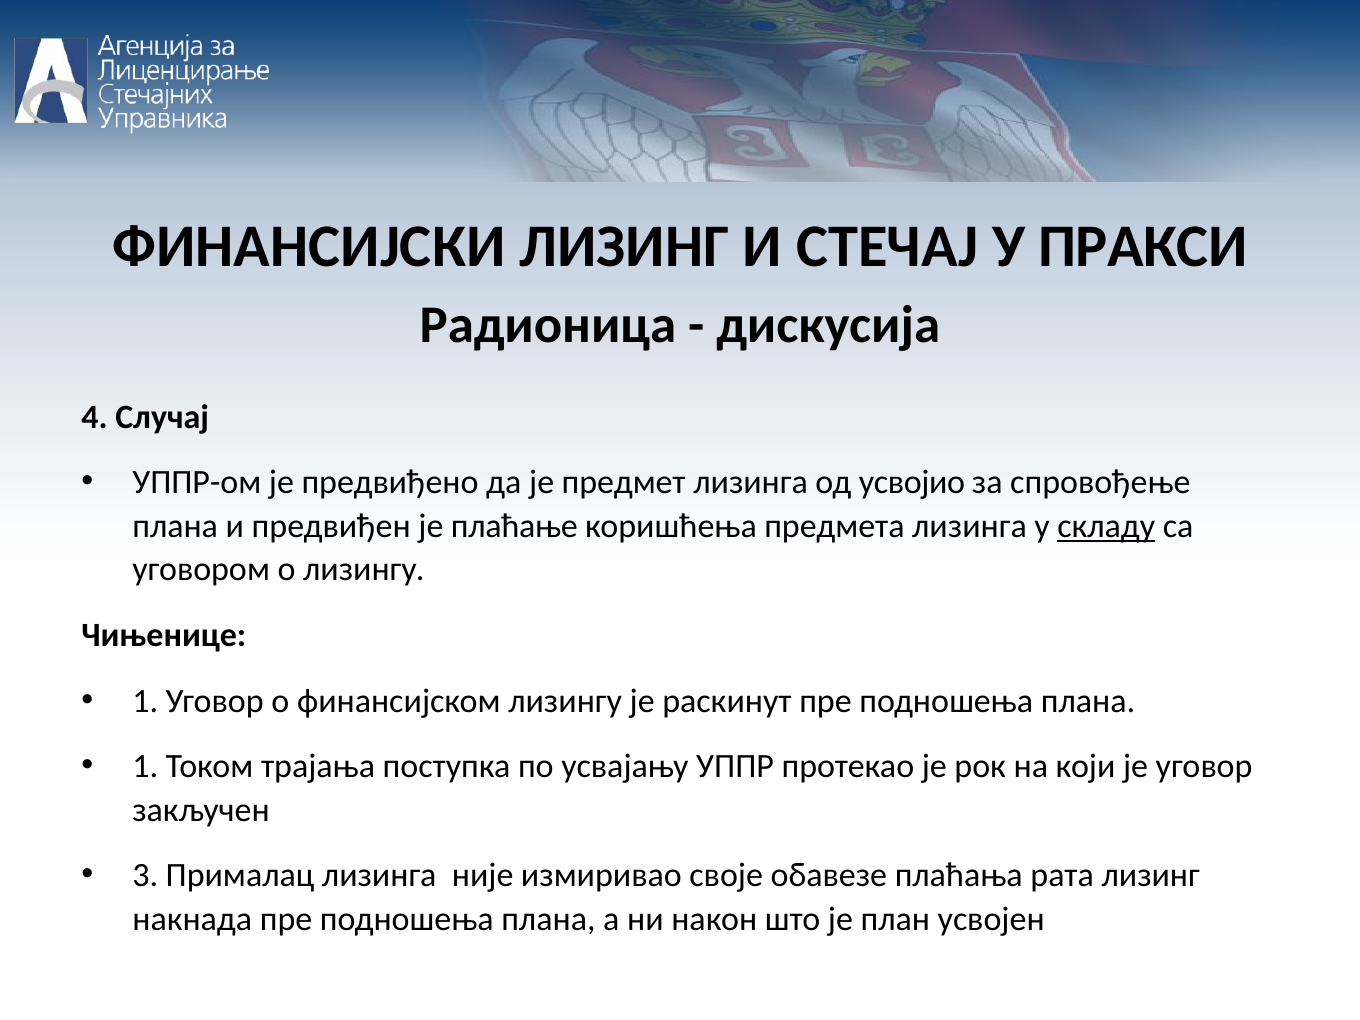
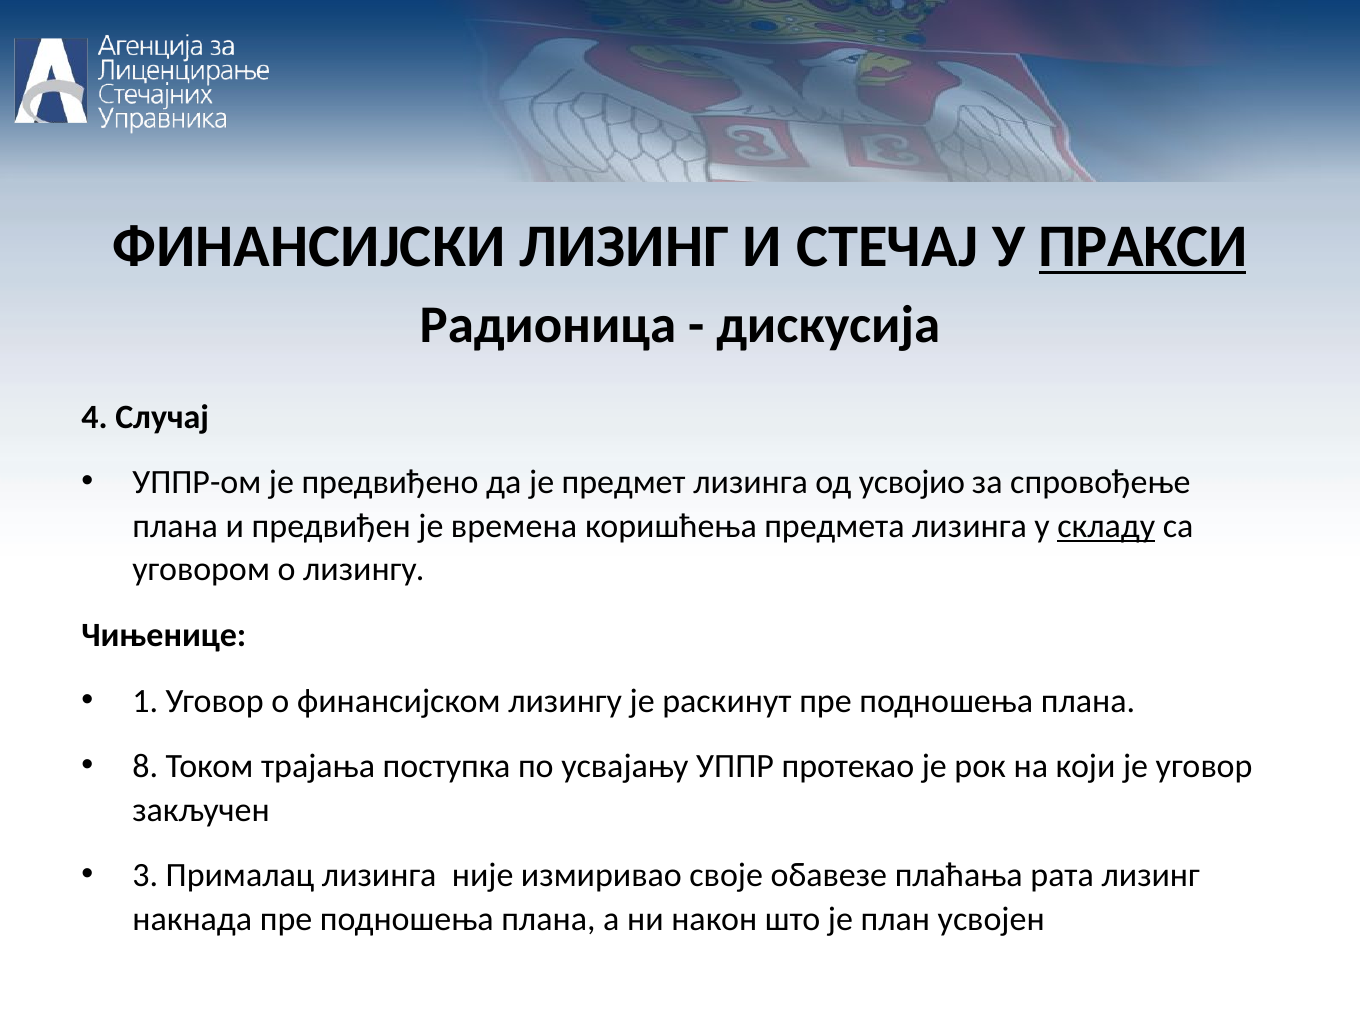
ПРАКСИ underline: none -> present
плаћање: плаћање -> времена
1 at (145, 766): 1 -> 8
